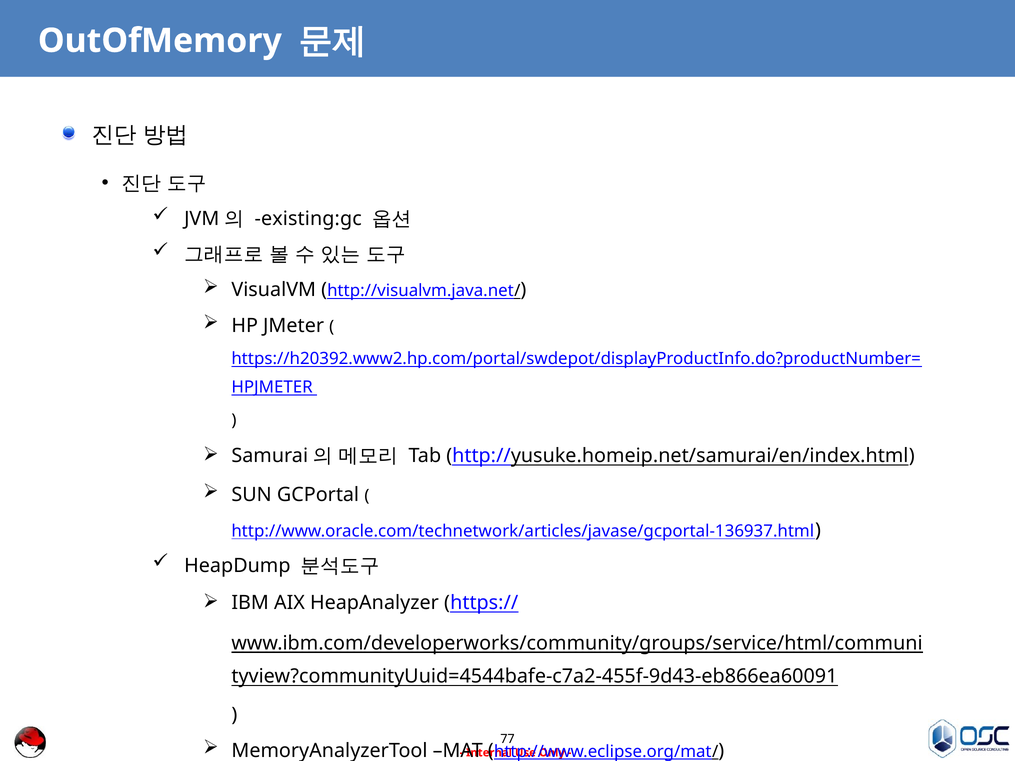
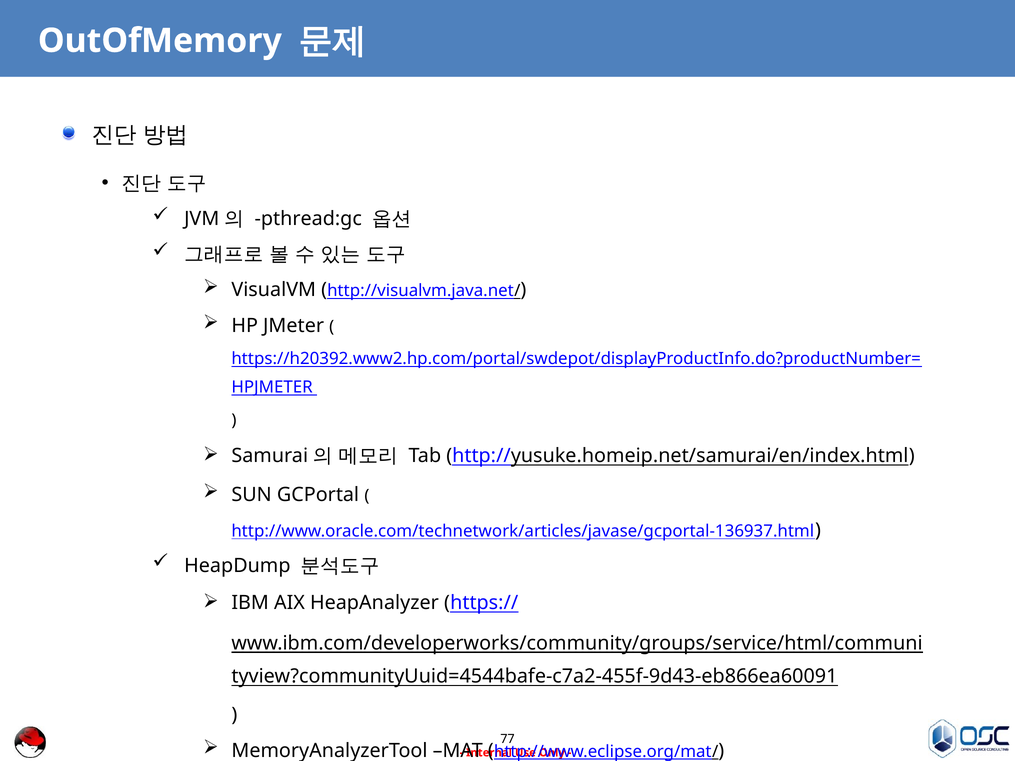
existing:gc: existing:gc -> pthread:gc
